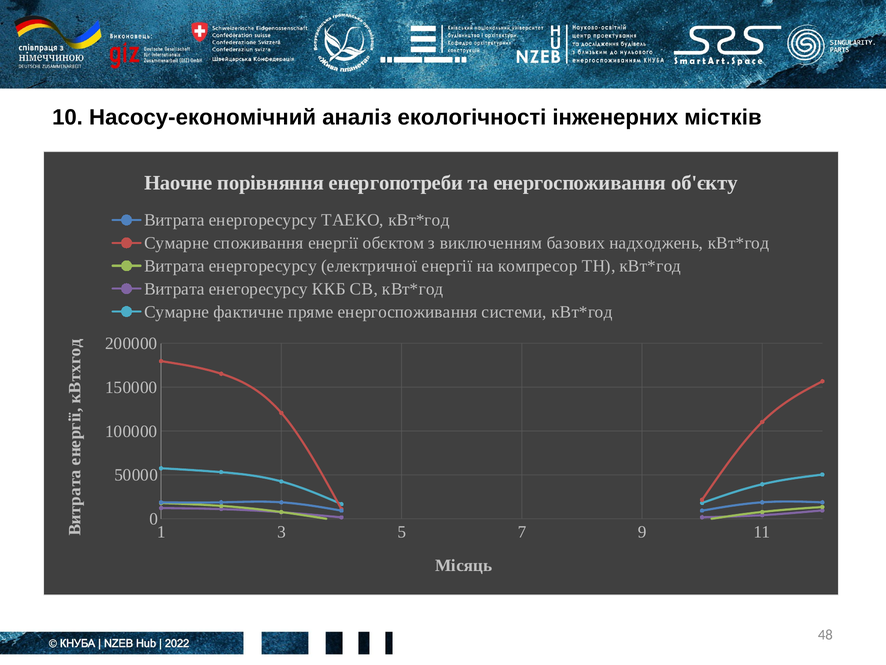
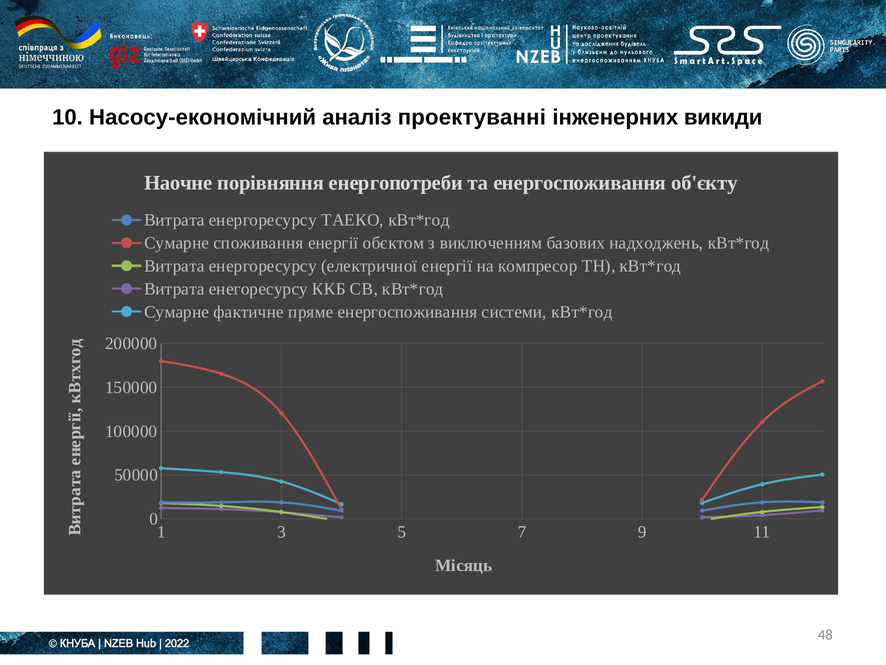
екологічності: екологічності -> проектуванні
містків: містків -> викиди
